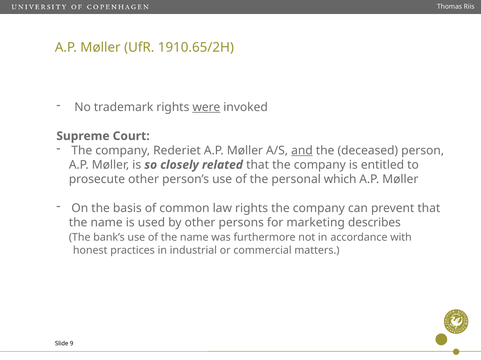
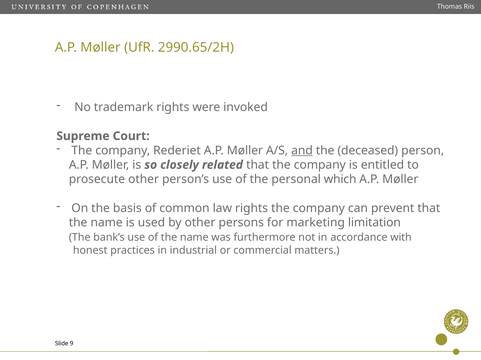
1910.65/2H: 1910.65/2H -> 2990.65/2H
were underline: present -> none
describes: describes -> limitation
